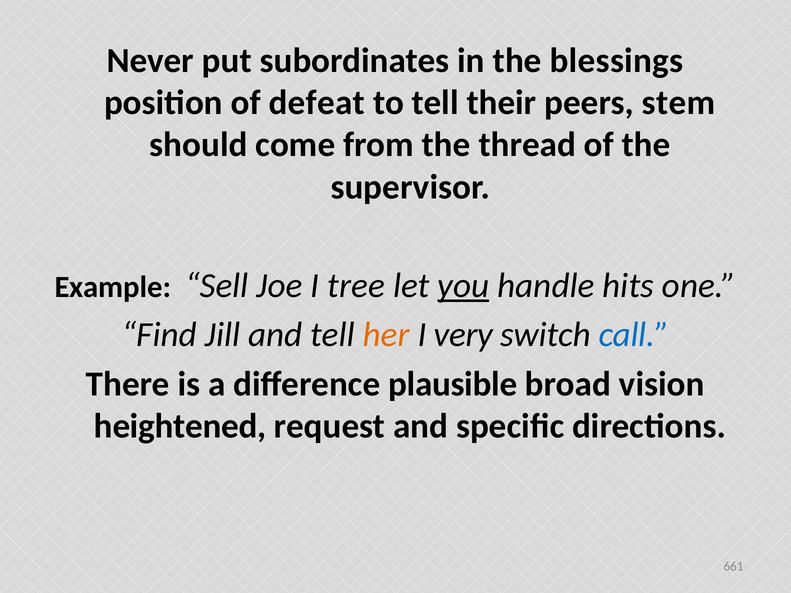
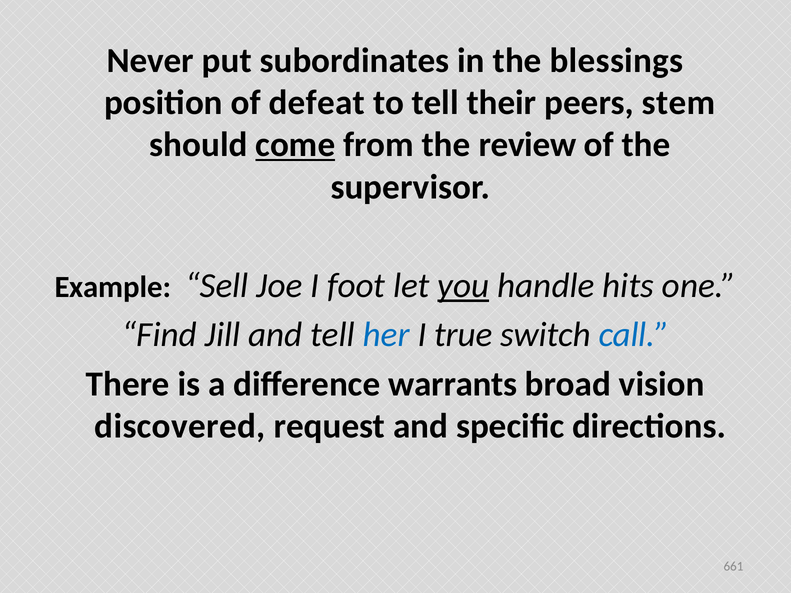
come underline: none -> present
thread: thread -> review
tree: tree -> foot
her colour: orange -> blue
very: very -> true
plausible: plausible -> warrants
heightened: heightened -> discovered
